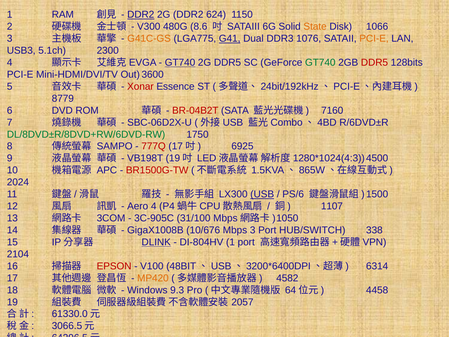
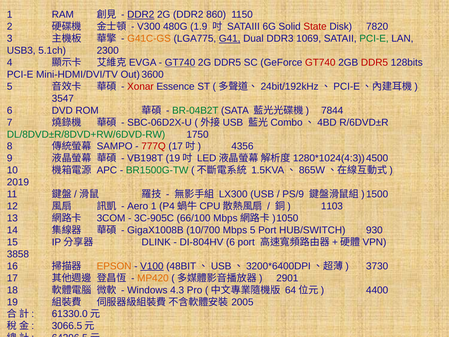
624: 624 -> 860
8.6: 8.6 -> 1.9
State colour: orange -> red
1066: 1066 -> 7820
1076: 1076 -> 1069
PCI-E at (374, 39) colour: orange -> green
GT740 at (320, 62) colour: green -> red
8779: 8779 -> 3547
BR-04B2T colour: red -> green
7160: 7160 -> 7844
6925: 6925 -> 4356
BR1500G-TW colour: red -> green
2024: 2024 -> 2019
USB underline: present -> none
PS/6: PS/6 -> PS/9
Aero 4: 4 -> 1
1107: 1107 -> 1103
31/100: 31/100 -> 66/100
10/676: 10/676 -> 10/700
Mbps 3: 3 -> 5
338: 338 -> 930
DLINK underline: present -> none
DI-804HV 1: 1 -> 6
2104: 2104 -> 3858
EPSON colour: red -> orange
V100 underline: none -> present
6314: 6314 -> 3730
4582: 4582 -> 2901
9.3: 9.3 -> 4.3
4458: 4458 -> 4400
2057: 2057 -> 2005
